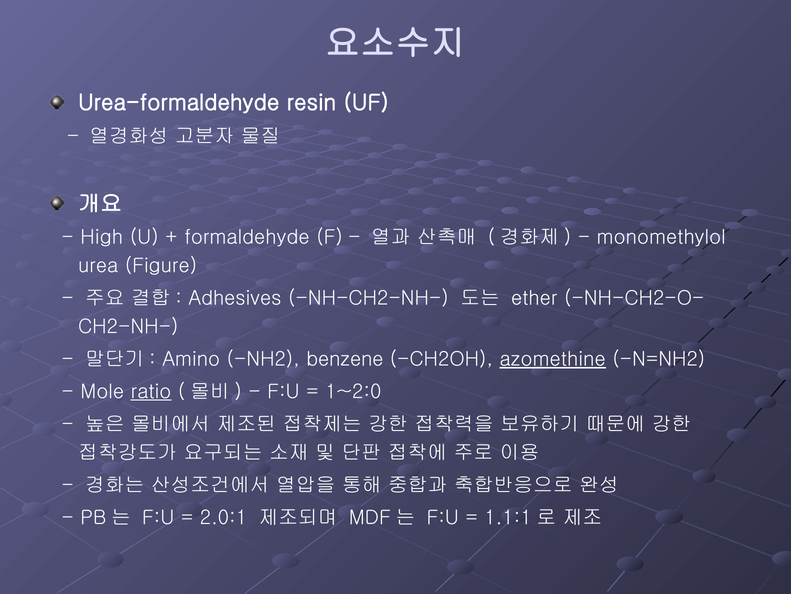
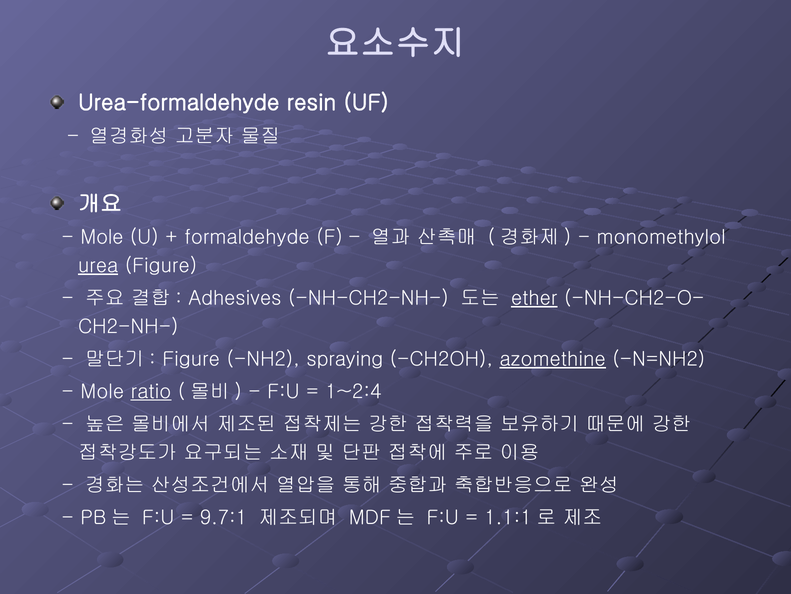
High at (102, 237): High -> Mole
urea underline: none -> present
ether underline: none -> present
Amino at (191, 359): Amino -> Figure
benzene: benzene -> spraying
1~2:0: 1~2:0 -> 1~2:4
2.0:1: 2.0:1 -> 9.7:1
